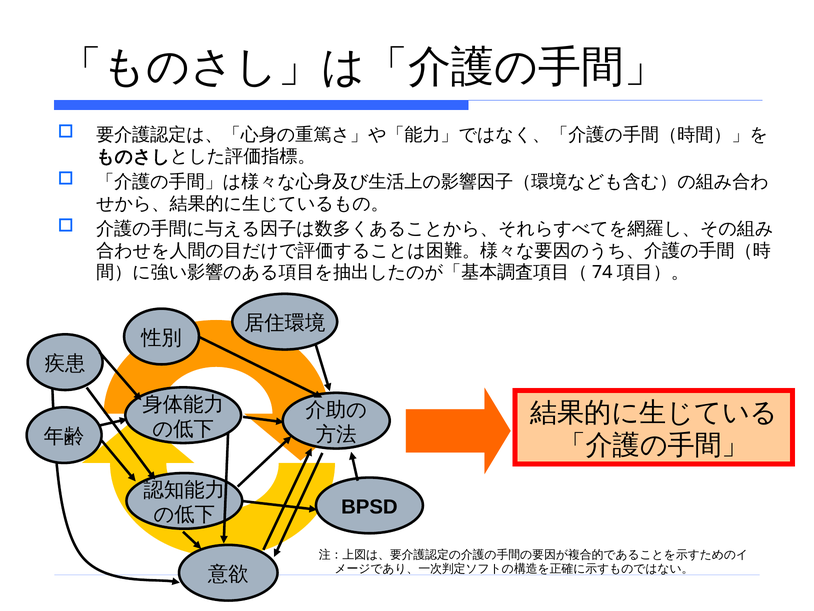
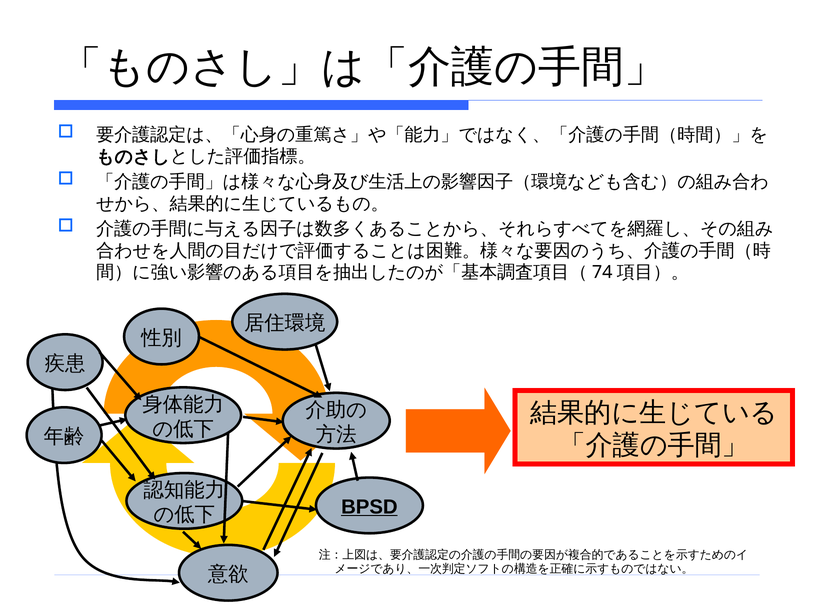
BPSD underline: none -> present
